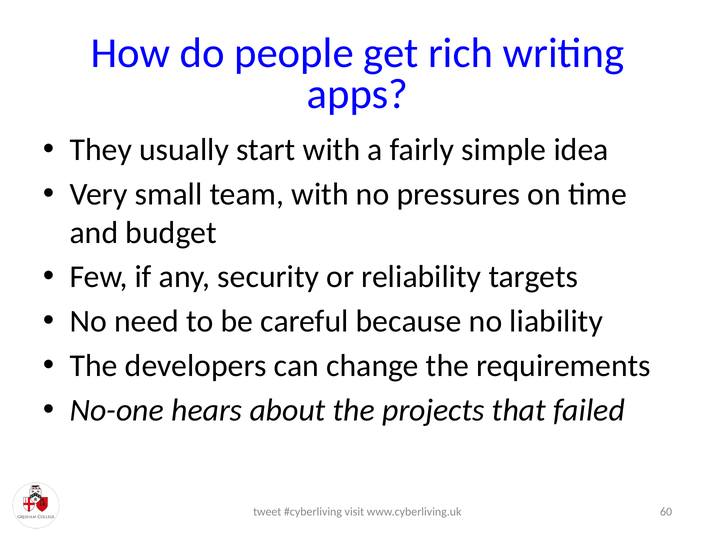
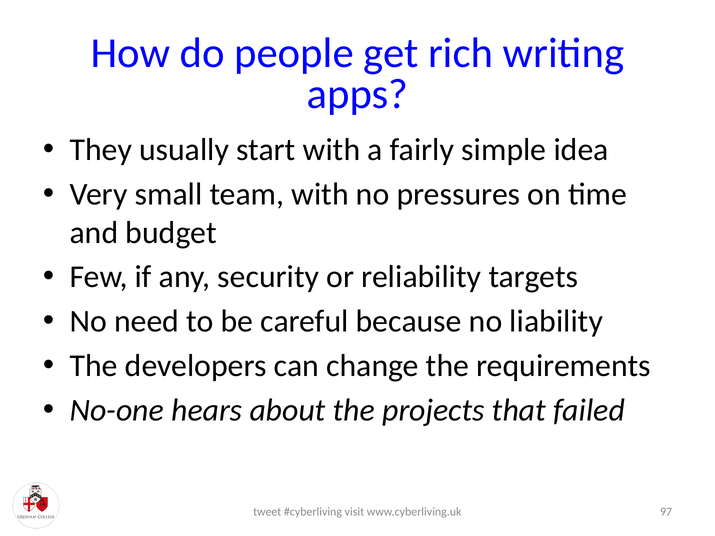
60: 60 -> 97
